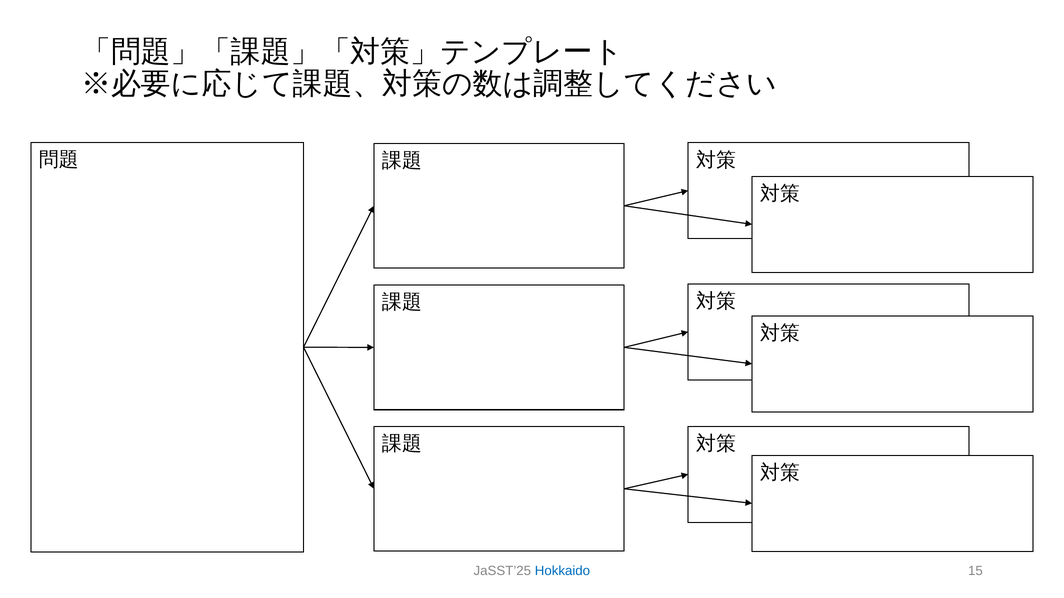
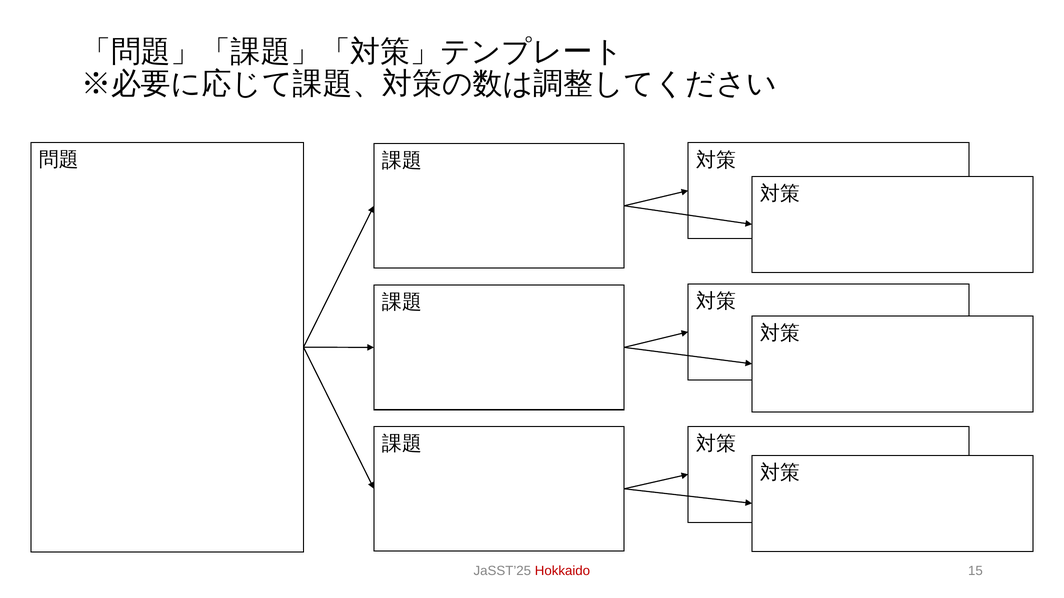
Hokkaido colour: blue -> red
